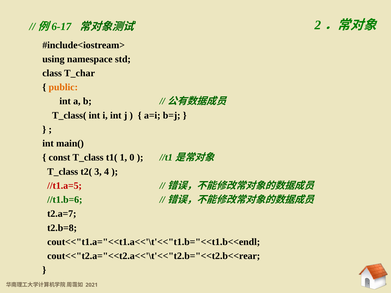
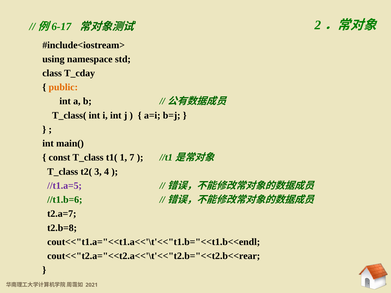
T_char: T_char -> T_cday
0: 0 -> 7
//t1.a=5 colour: red -> purple
